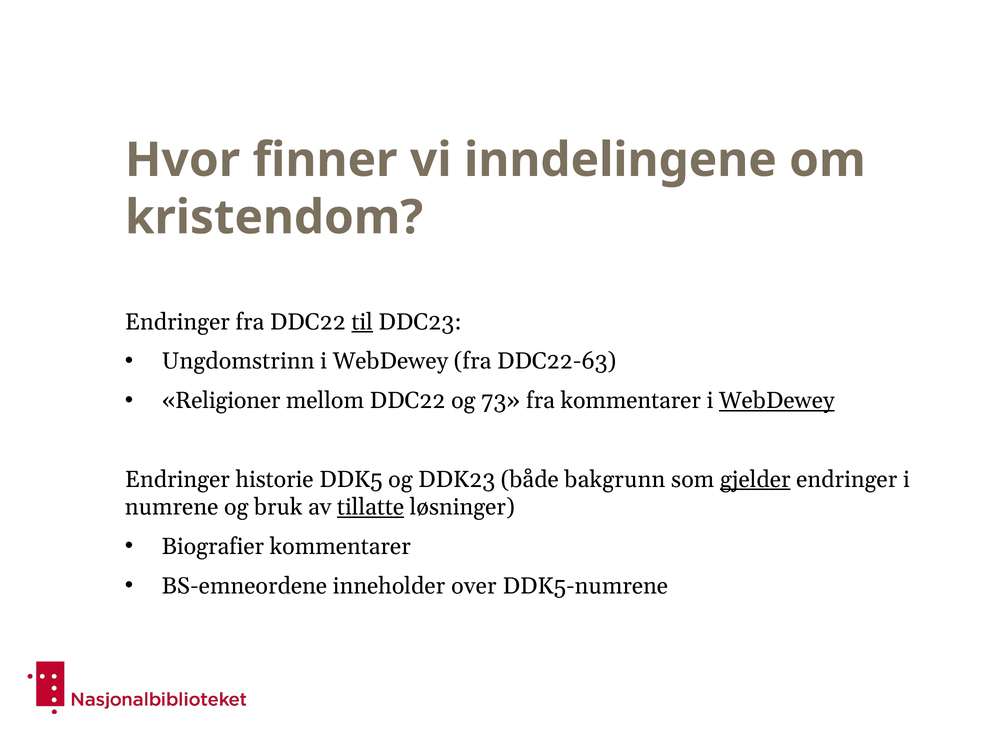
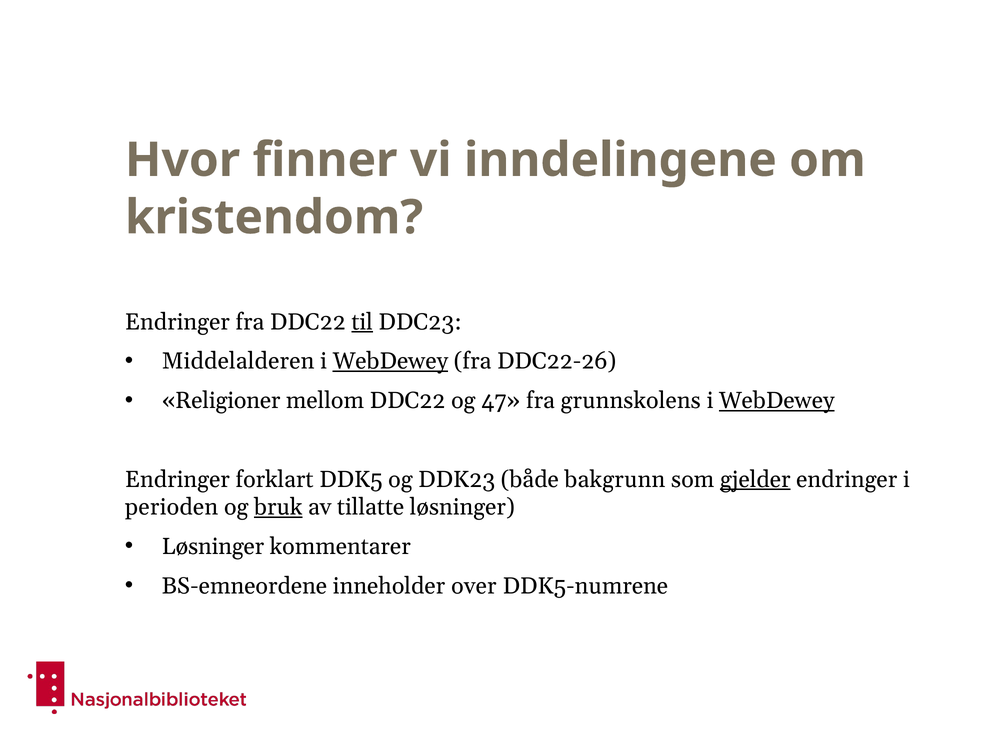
Ungdomstrinn: Ungdomstrinn -> Middelalderen
WebDewey at (390, 361) underline: none -> present
DDC22-63: DDC22-63 -> DDC22-26
73: 73 -> 47
fra kommentarer: kommentarer -> grunnskolens
historie: historie -> forklart
numrene: numrene -> perioden
bruk underline: none -> present
tillatte underline: present -> none
Biografier at (213, 547): Biografier -> Løsninger
